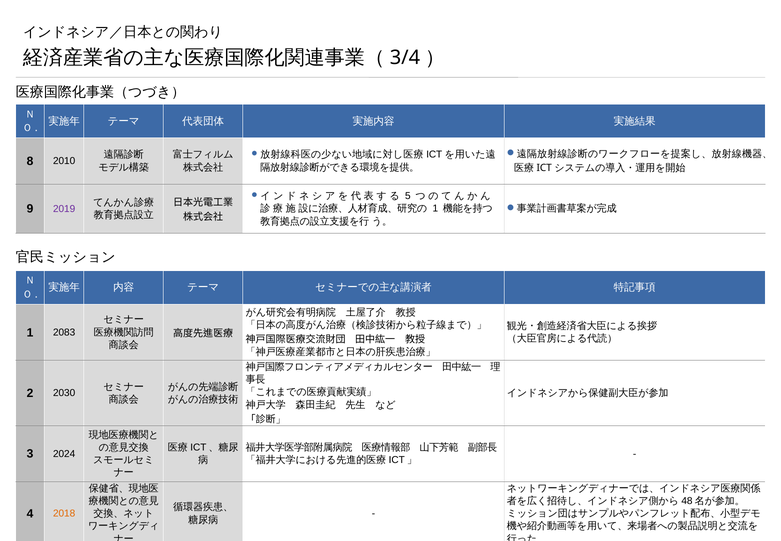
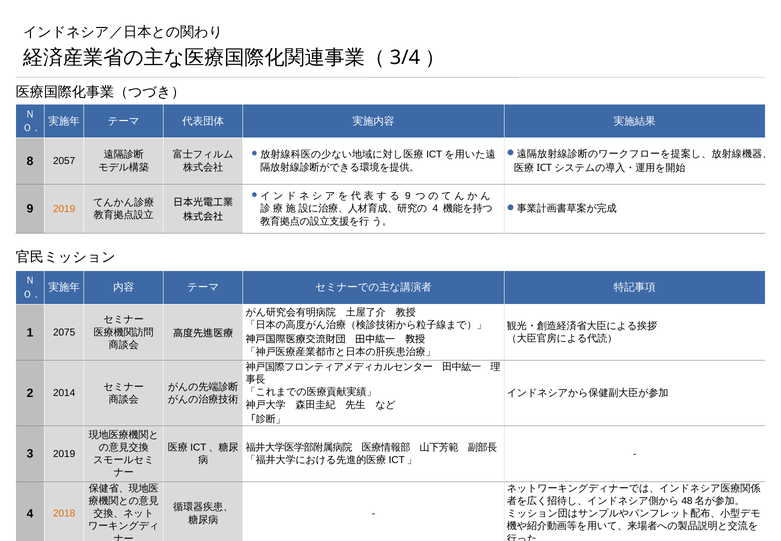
2010: 2010 -> 2057
5 at (408, 196): 5 -> 9
2019 at (64, 209) colour: purple -> orange
1 at (435, 209): 1 -> 4
2083: 2083 -> 2075
2030: 2030 -> 2014
3 2024: 2024 -> 2019
